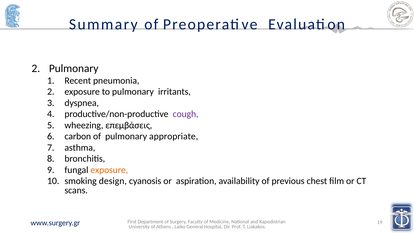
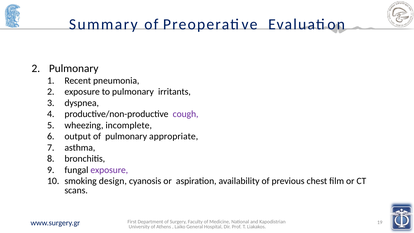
επεμβάσεις: επεμβάσεις -> incomplete
carbon: carbon -> output
exposure at (109, 170) colour: orange -> purple
